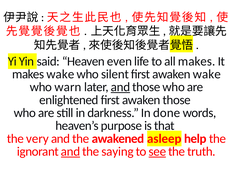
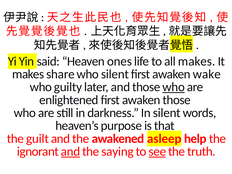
even: even -> ones
makes wake: wake -> share
warn: warn -> guilty
and at (120, 87) underline: present -> none
who at (174, 87) underline: none -> present
In done: done -> silent
very: very -> guilt
